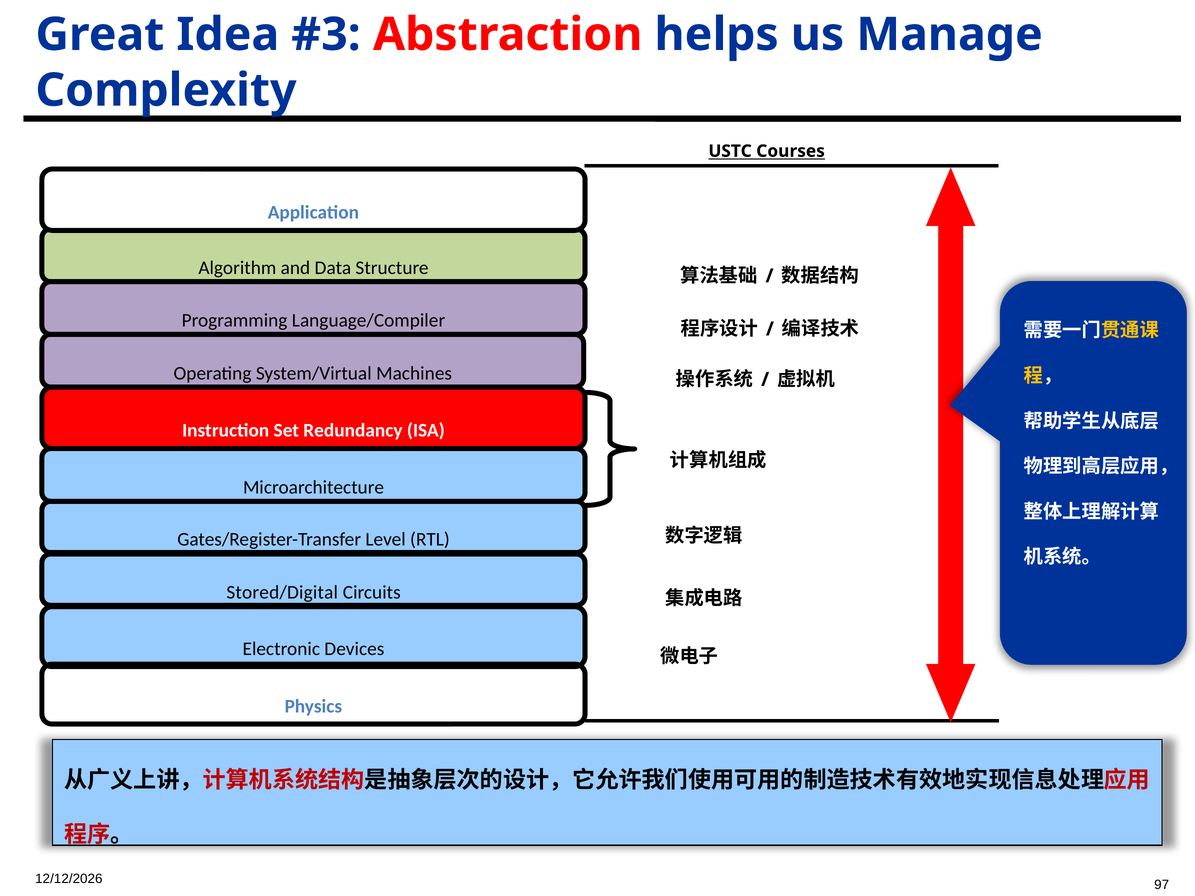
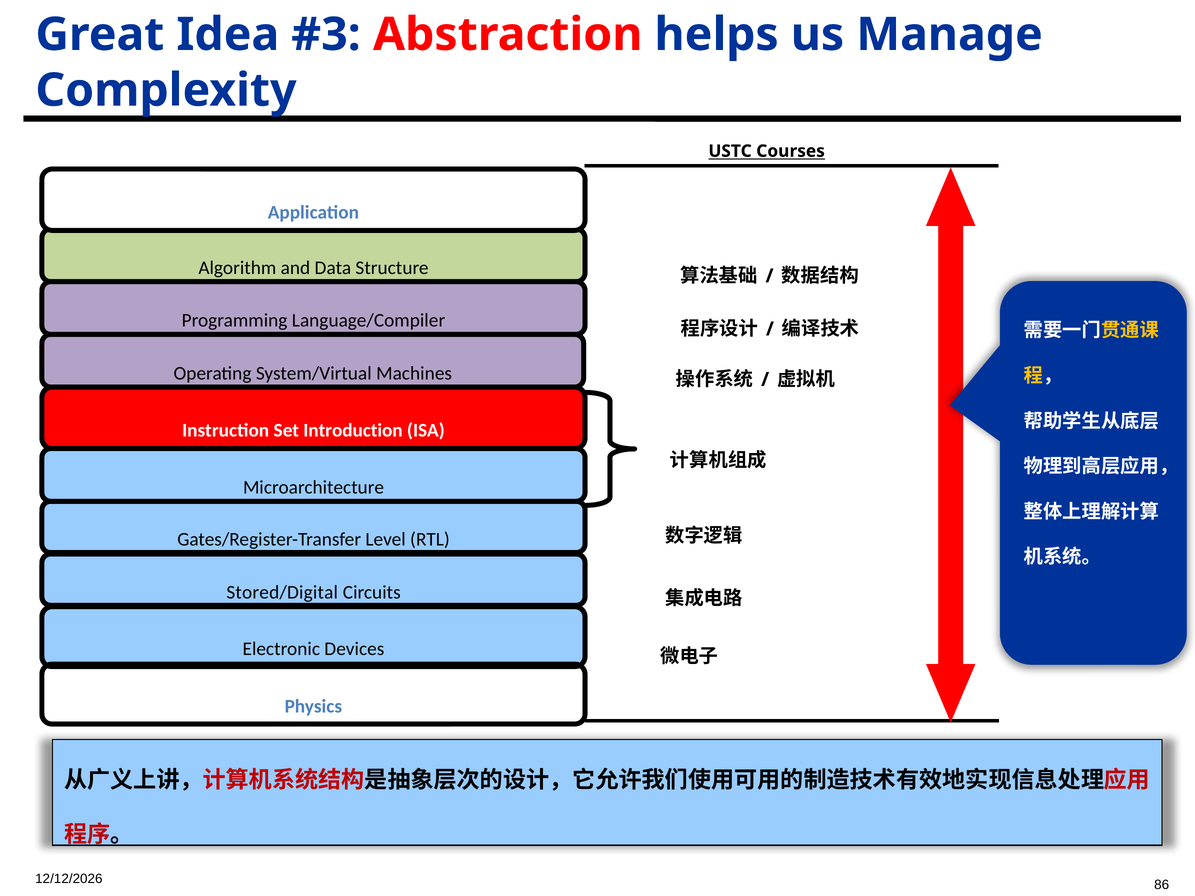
Redundancy: Redundancy -> Introduction
97: 97 -> 86
